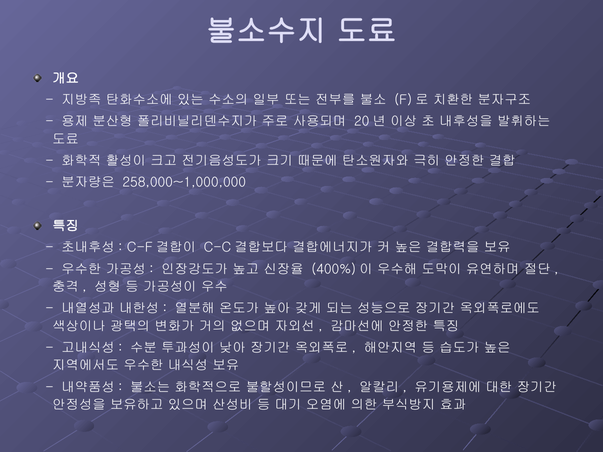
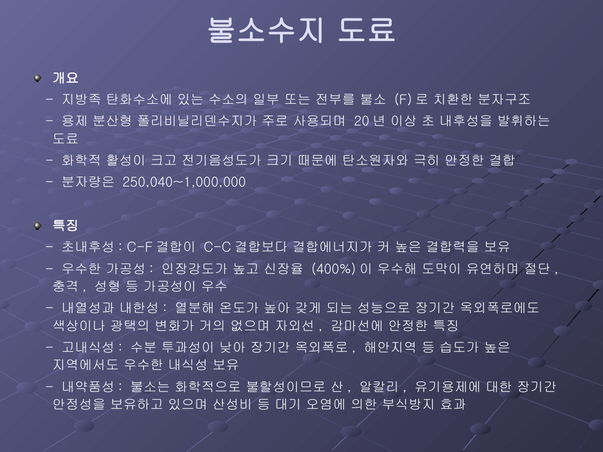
258,000~1,000,000: 258,000~1,000,000 -> 250,040~1,000,000
